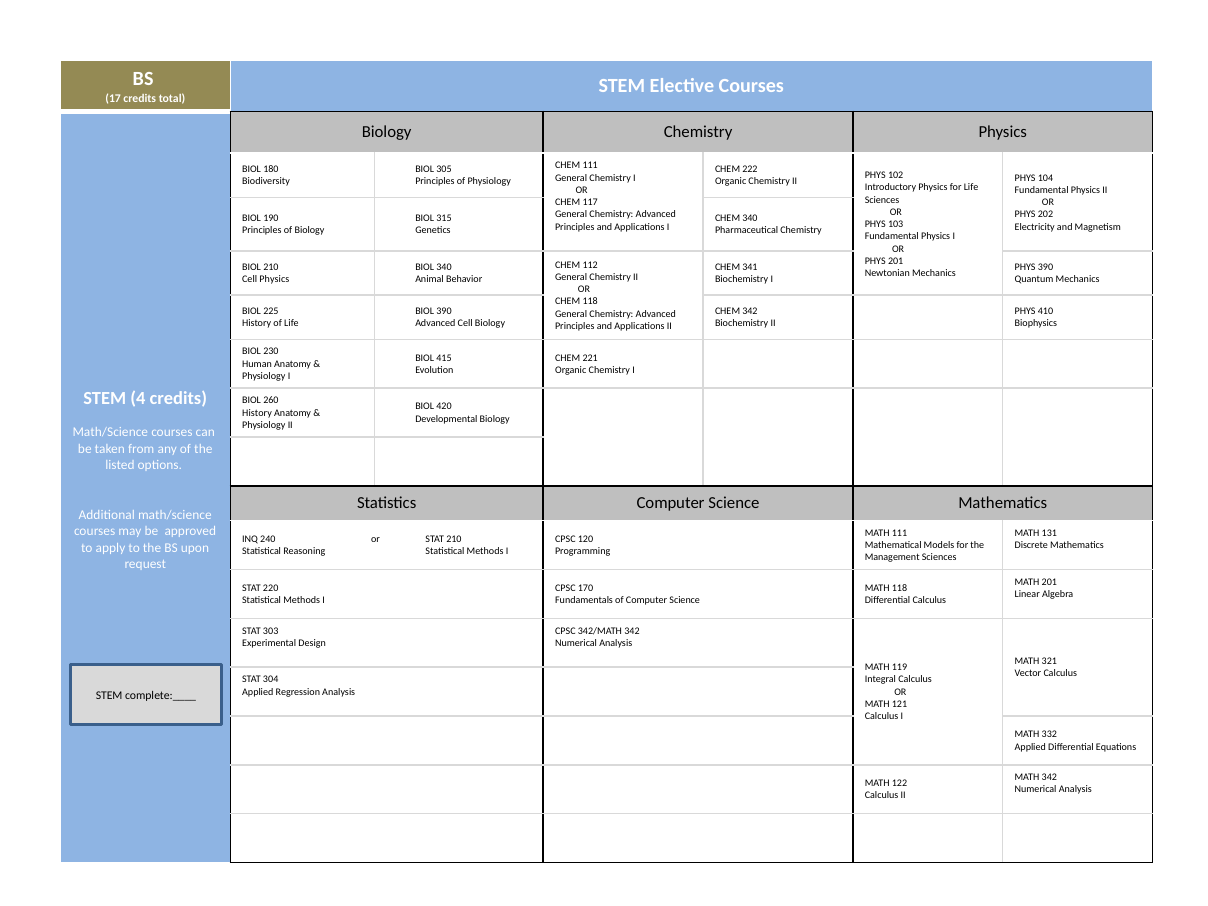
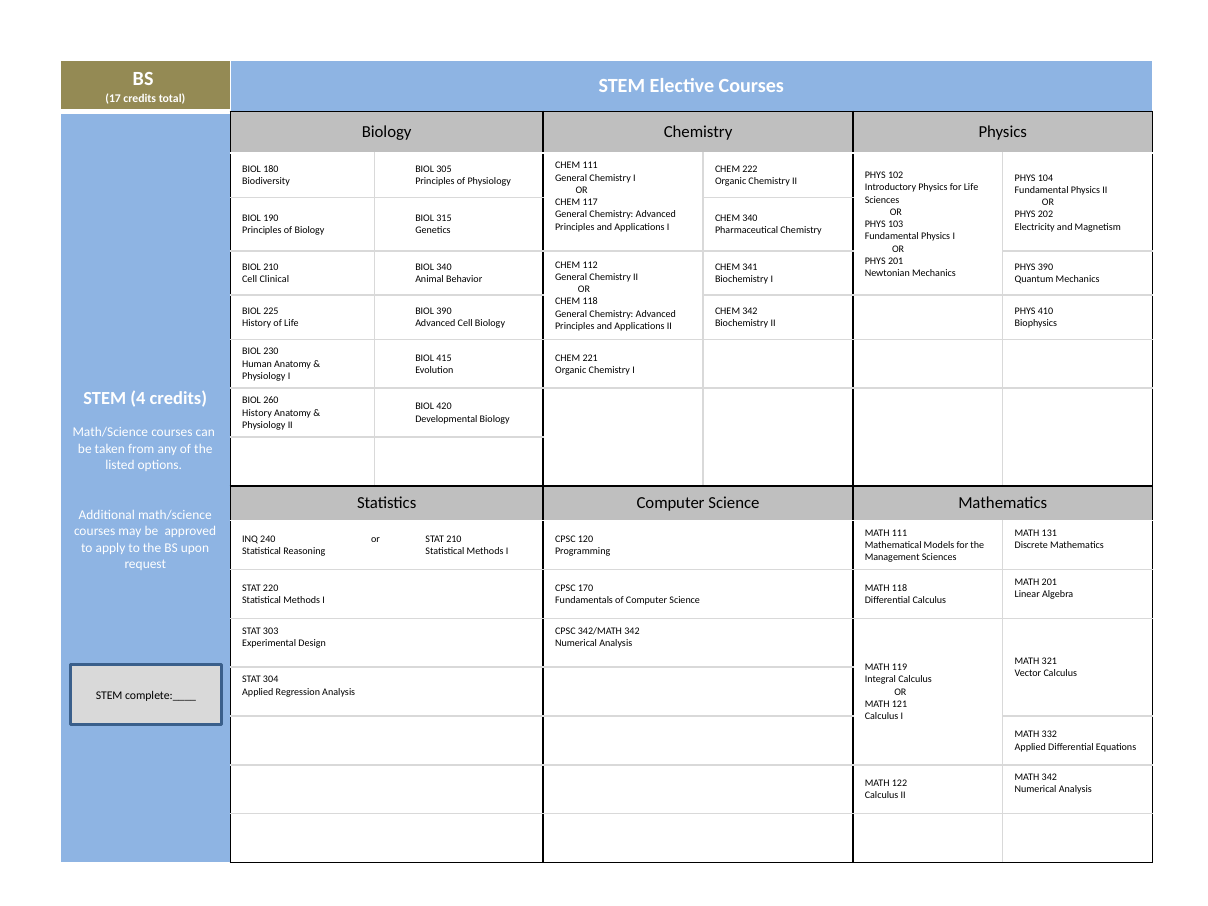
Cell Physics: Physics -> Clinical
